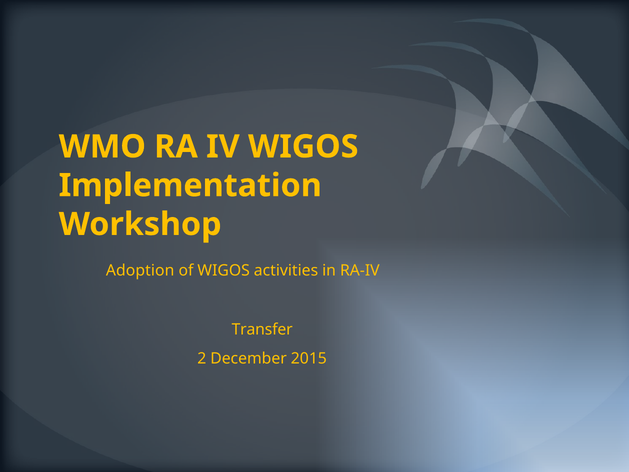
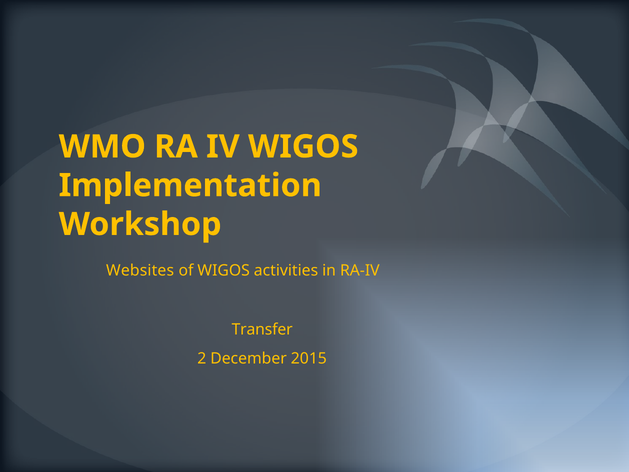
Adoption: Adoption -> Websites
